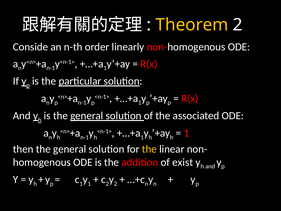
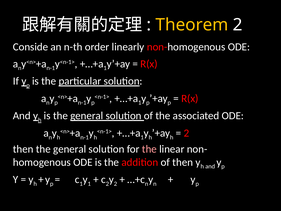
1 at (186, 133): 1 -> 2
the at (149, 149) colour: yellow -> pink
of exist: exist -> then
